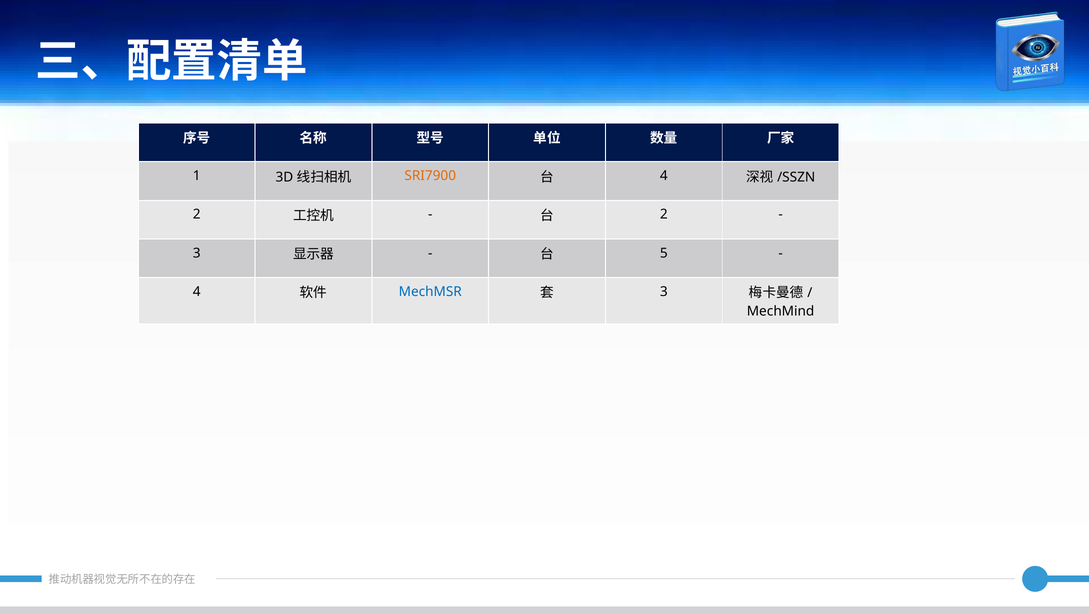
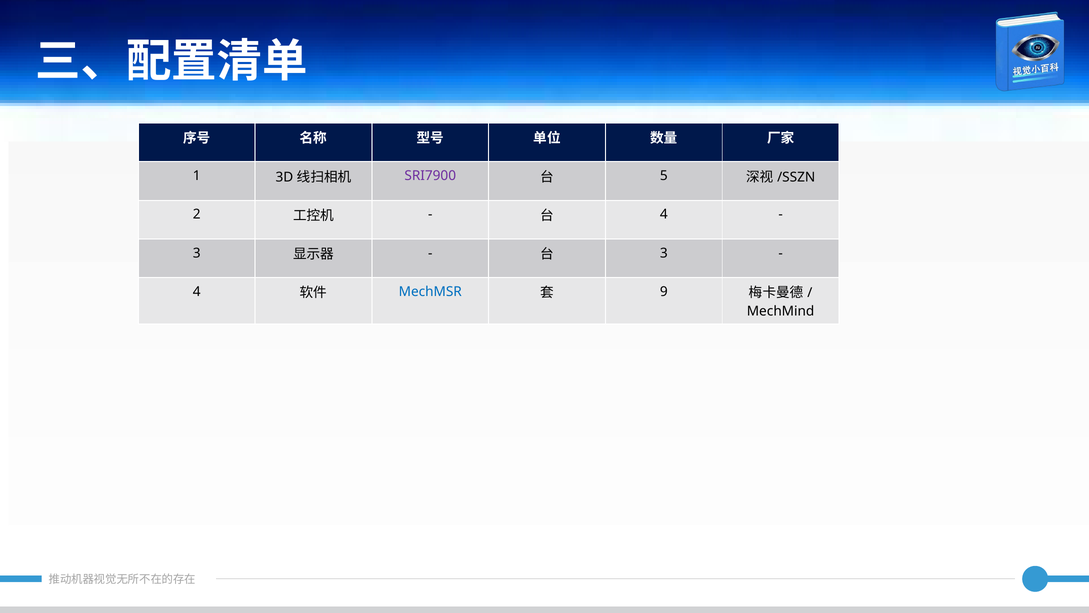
SRI7900 colour: orange -> purple
4 at (664, 176): 4 -> 5
2 at (664, 214): 2 -> 4
5 at (664, 253): 5 -> 3
3 at (664, 291): 3 -> 9
